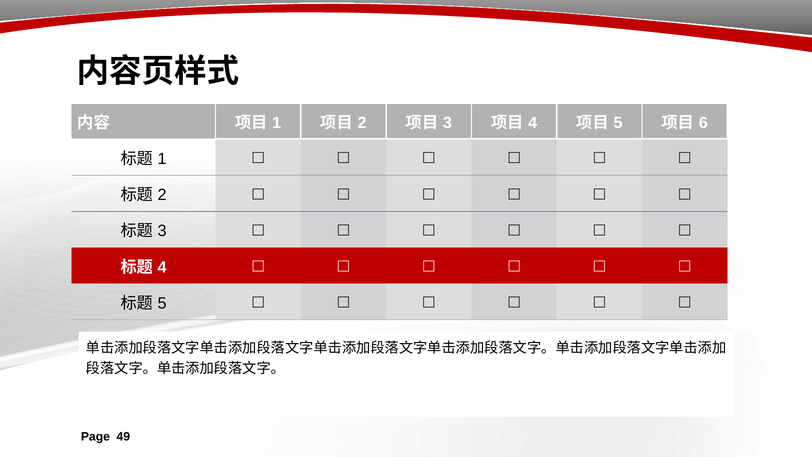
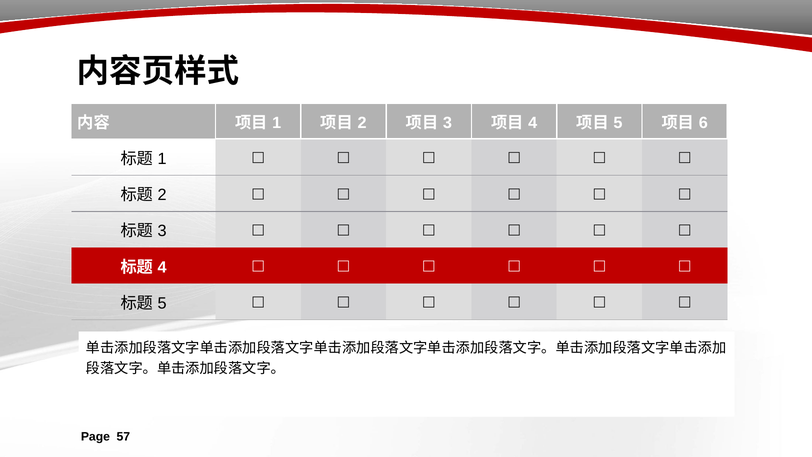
49: 49 -> 57
